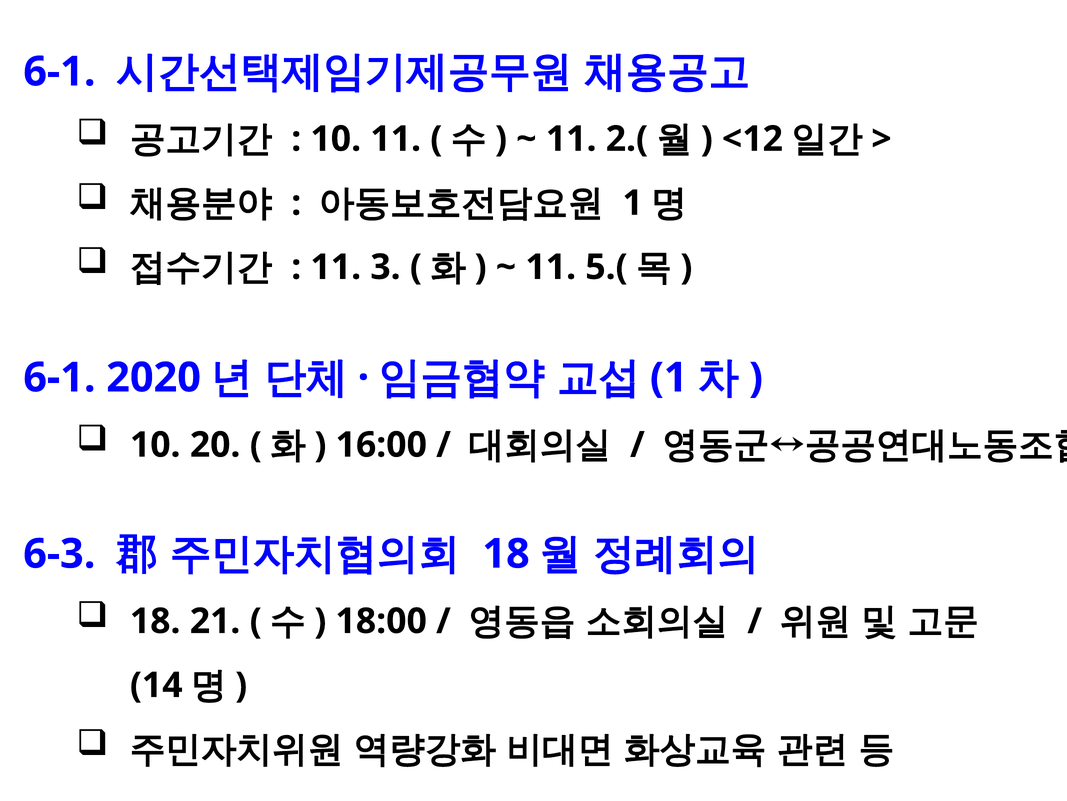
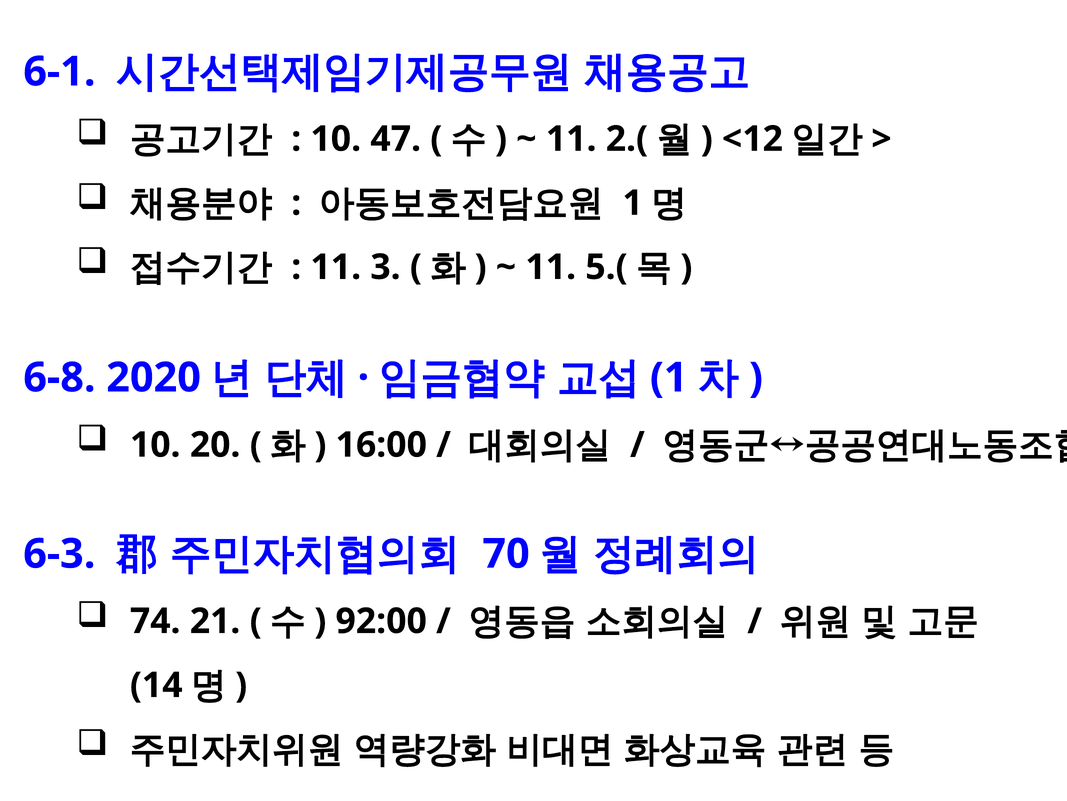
10 11: 11 -> 47
6-1 at (59, 377): 6-1 -> 6-8
18 at (506, 553): 18 -> 70
18 at (155, 621): 18 -> 74
18:00: 18:00 -> 92:00
